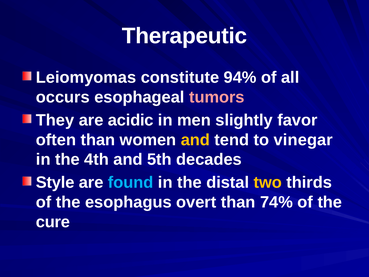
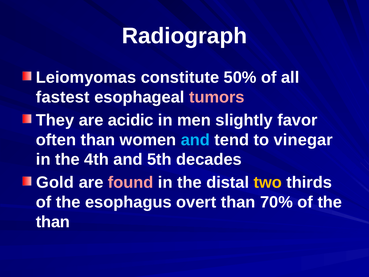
Therapeutic: Therapeutic -> Radiograph
94%: 94% -> 50%
occurs: occurs -> fastest
and at (195, 140) colour: yellow -> light blue
Style: Style -> Gold
found colour: light blue -> pink
74%: 74% -> 70%
cure at (53, 222): cure -> than
